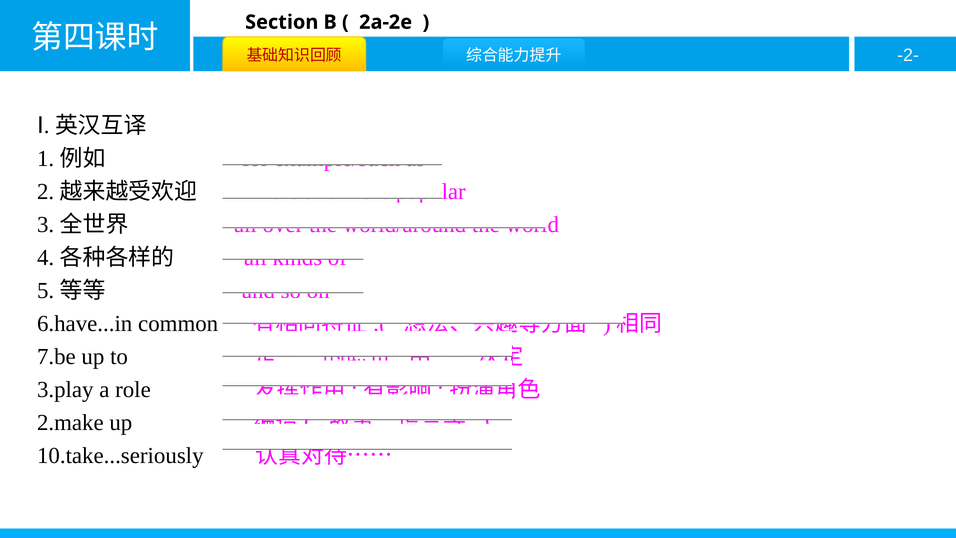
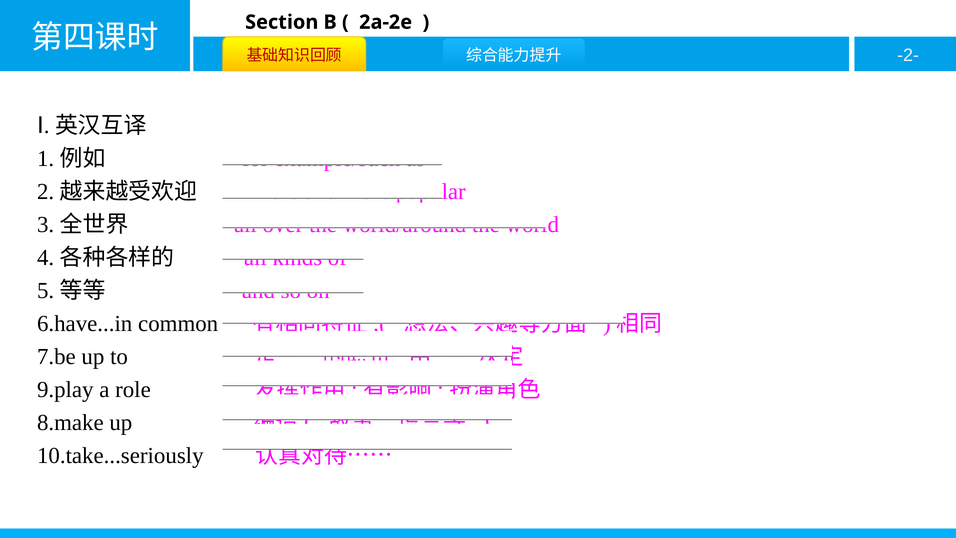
3.play: 3.play -> 9.play
2.make: 2.make -> 8.make
